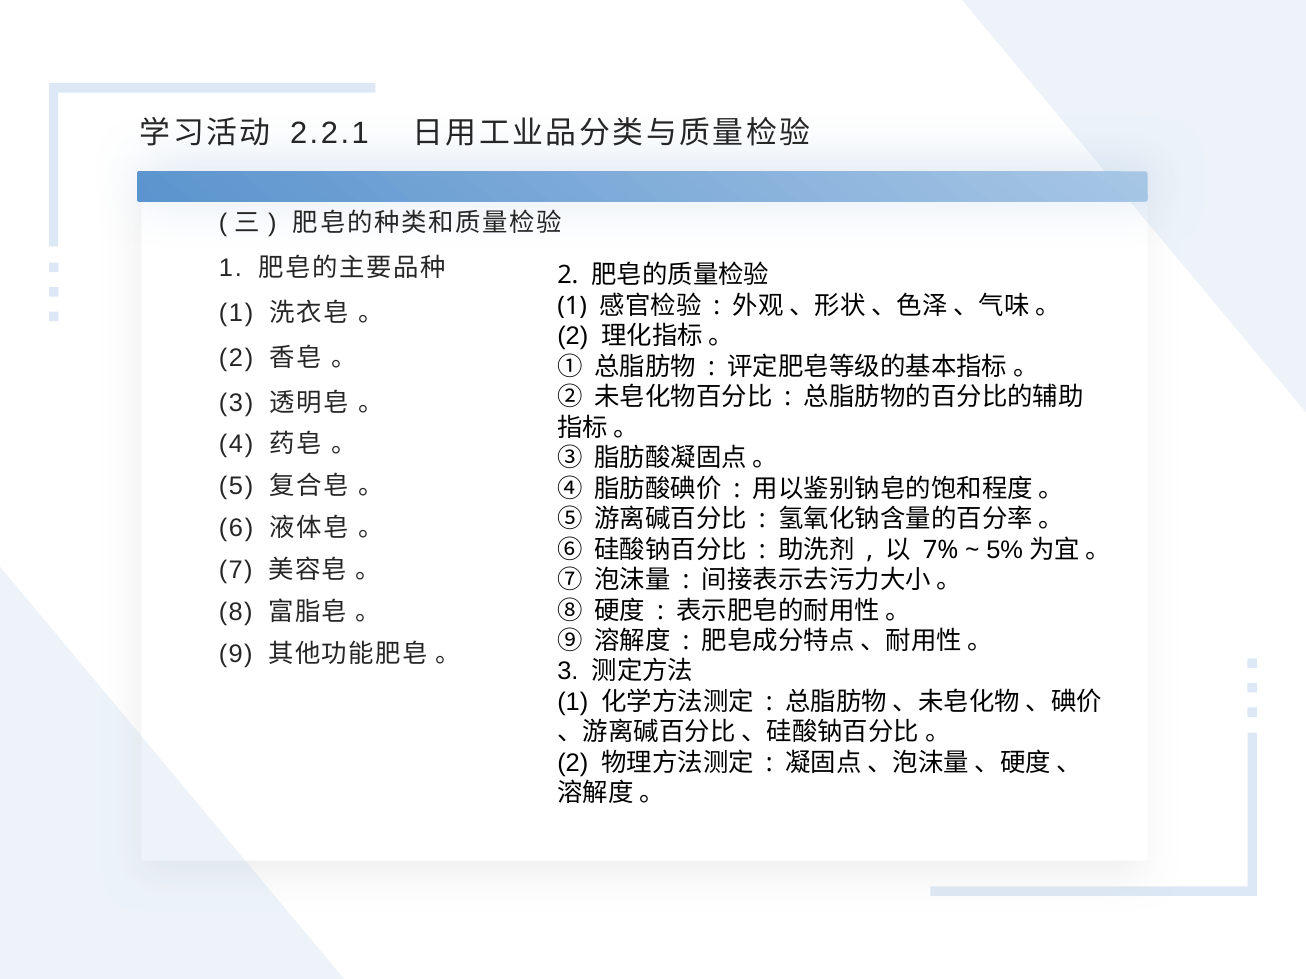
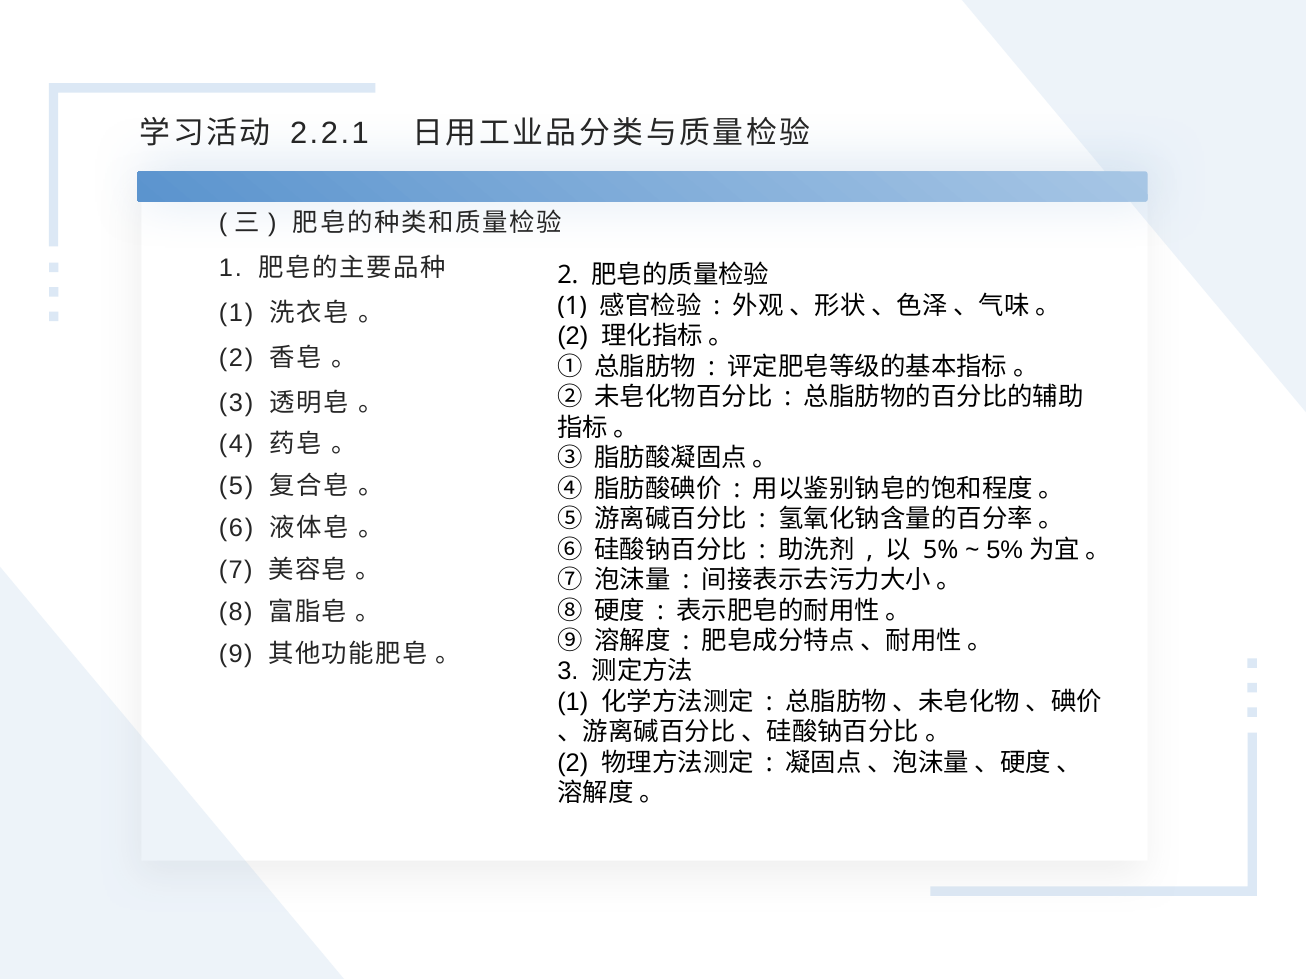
7%: 7% -> 5%
